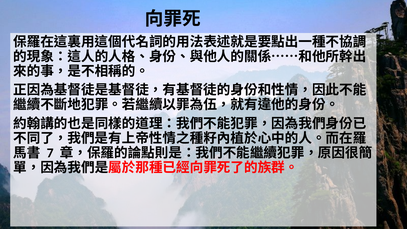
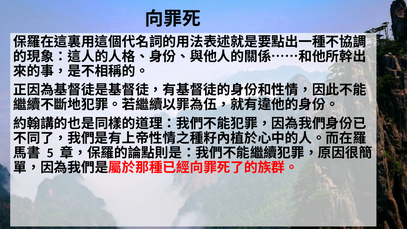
7: 7 -> 5
